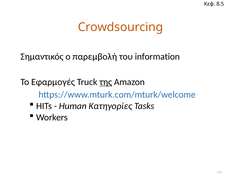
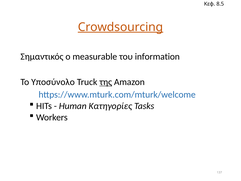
Crowdsourcing underline: none -> present
παρεμβολή: παρεμβολή -> measurable
Εφαρμογές: Εφαρμογές -> Υποσύνολο
